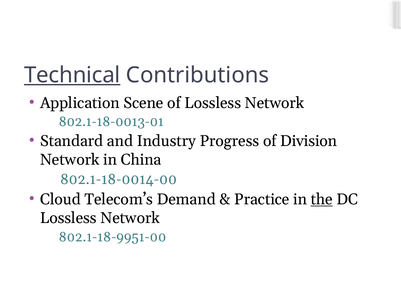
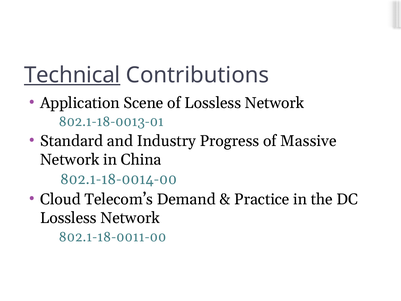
Division: Division -> Massive
the underline: present -> none
802.1-18-9951-00: 802.1-18-9951-00 -> 802.1-18-0011-00
